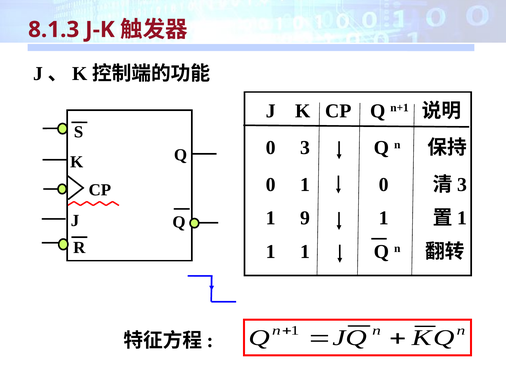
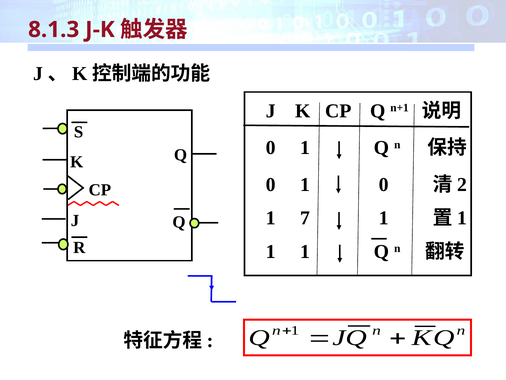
3 at (305, 148): 3 -> 1
3 at (462, 184): 3 -> 2
9: 9 -> 7
